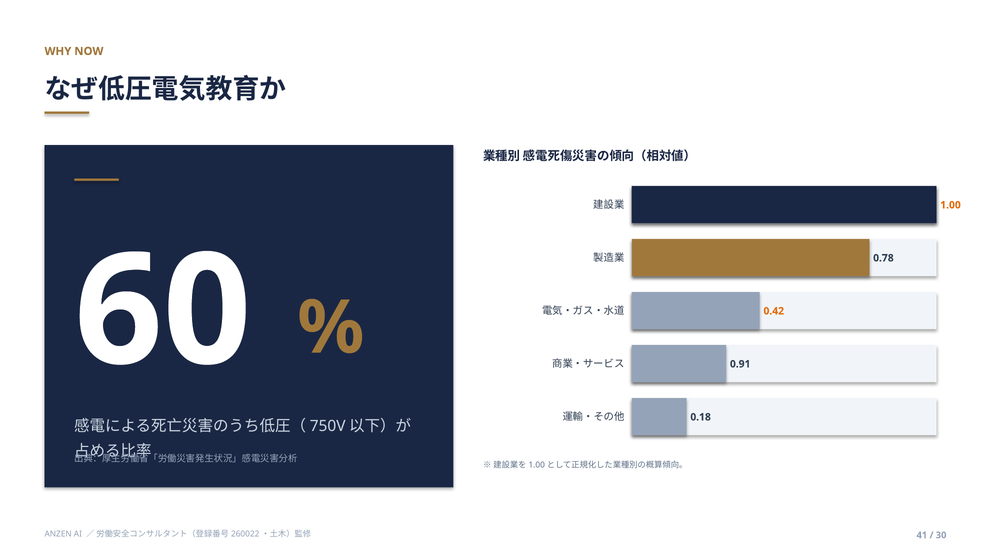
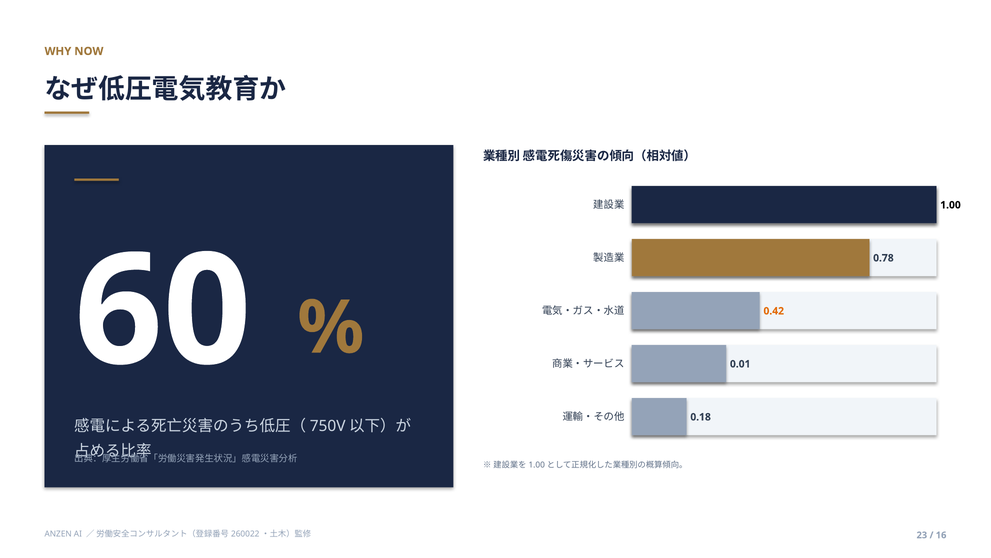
1.00 colour: orange -> black
0.91: 0.91 -> 0.01
41: 41 -> 23
30: 30 -> 16
